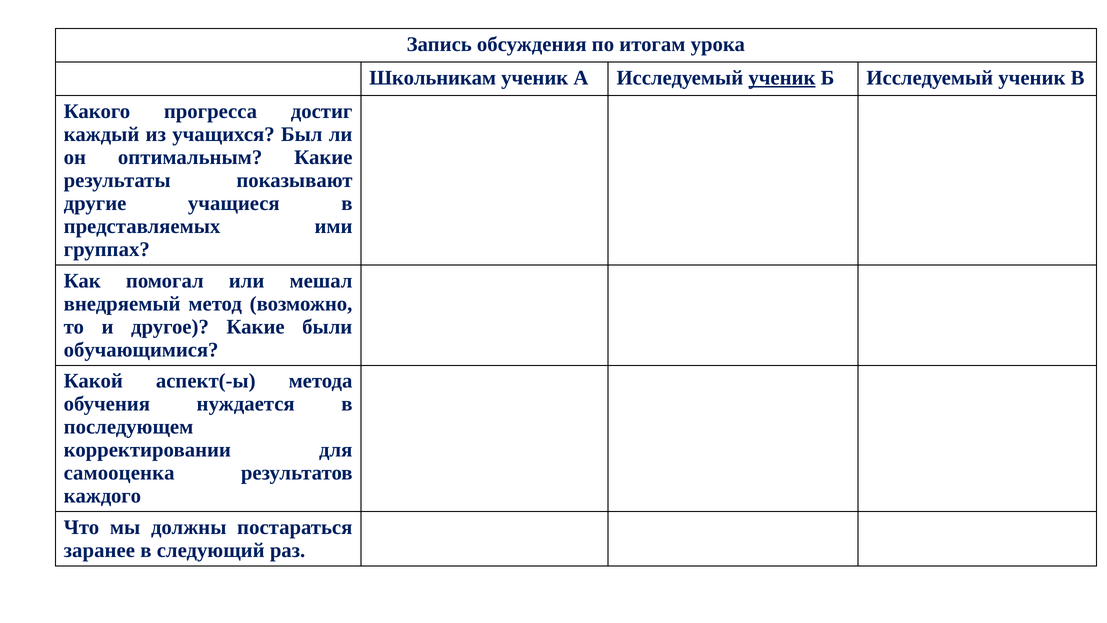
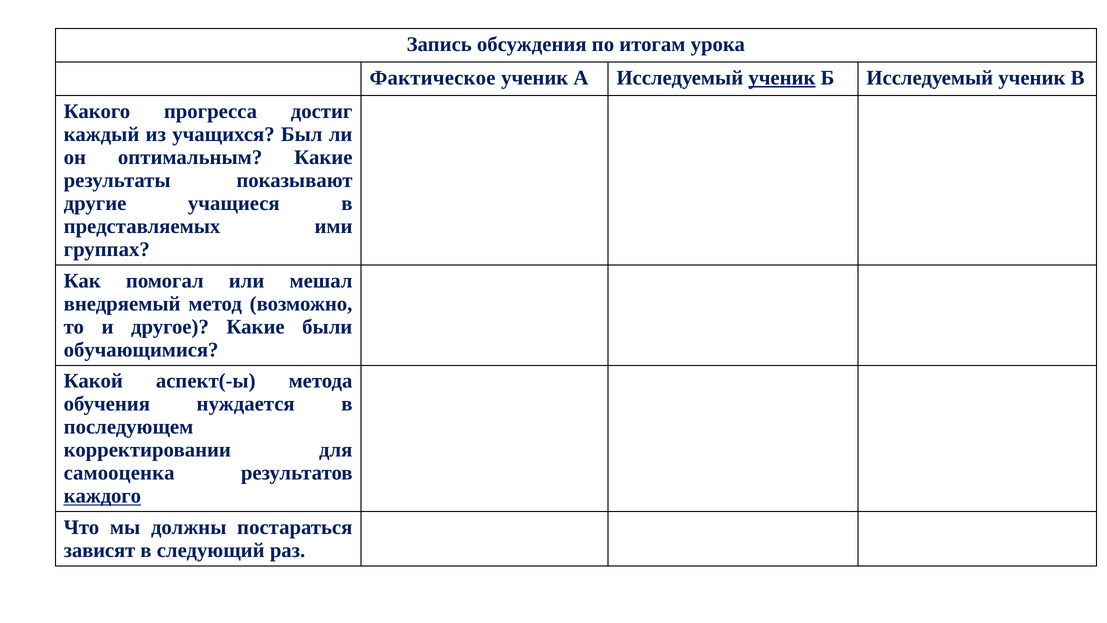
Школьникам: Школьникам -> Фактическое
каждого underline: none -> present
заранее: заранее -> зависят
